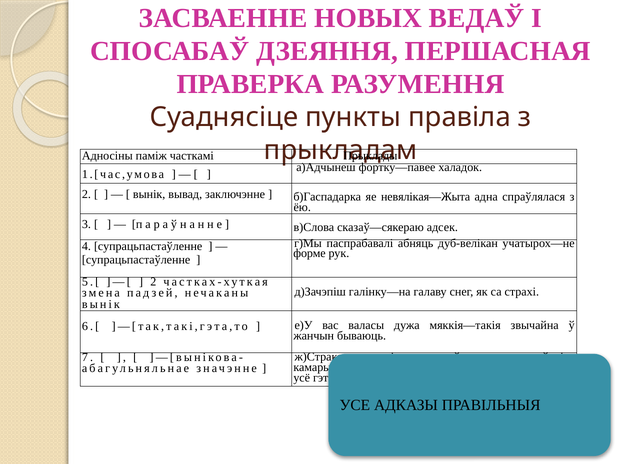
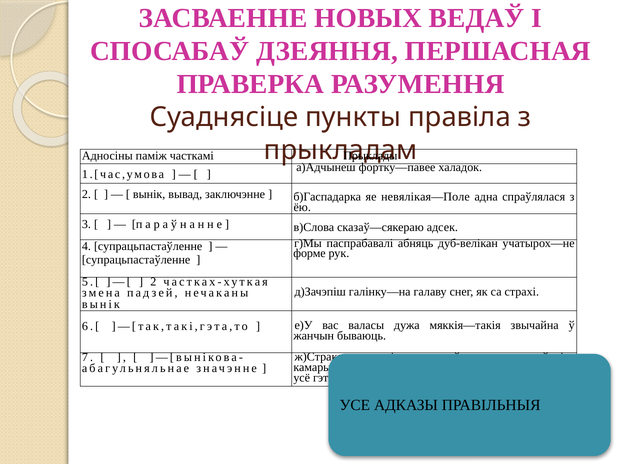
невялікая—Жыта: невялікая—Жыта -> невялікая—Поле
